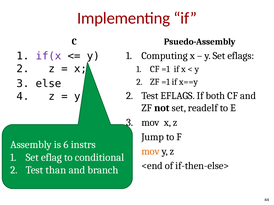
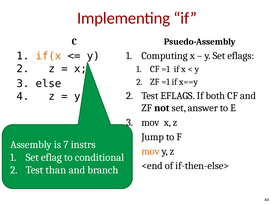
if(x colour: purple -> orange
readelf: readelf -> answer
is 6: 6 -> 7
